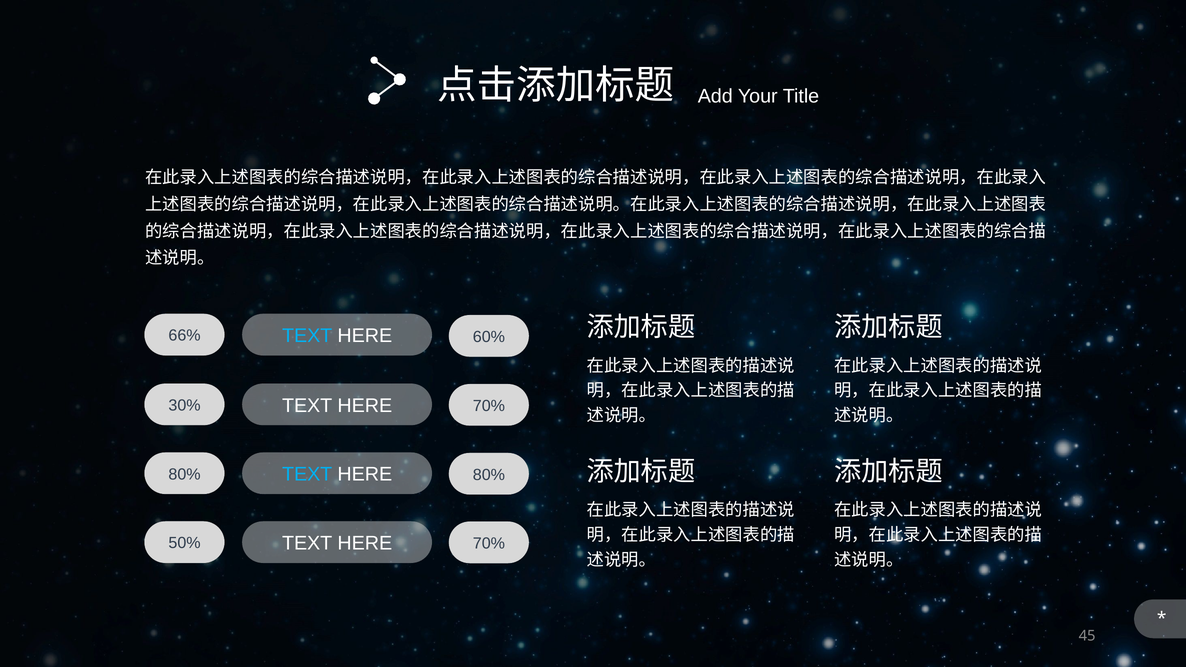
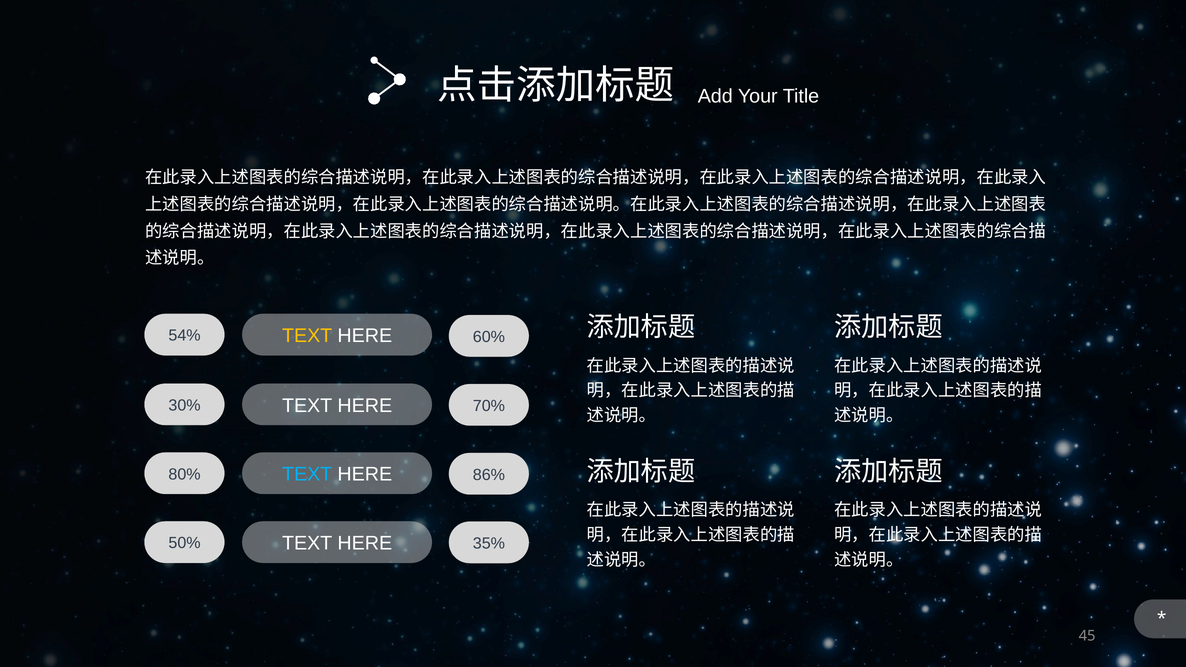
TEXT at (307, 336) colour: light blue -> yellow
66%: 66% -> 54%
HERE 80%: 80% -> 86%
70% at (489, 544): 70% -> 35%
